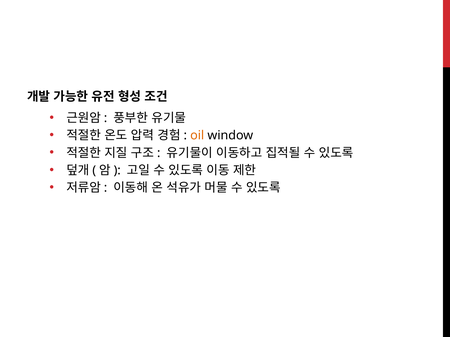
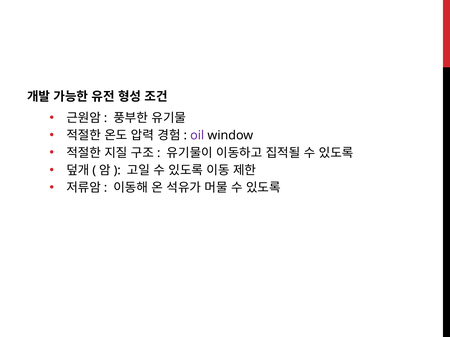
oil colour: orange -> purple
